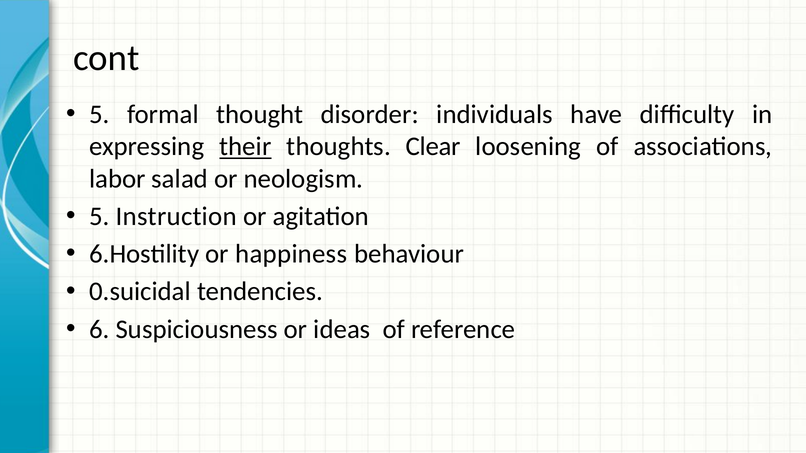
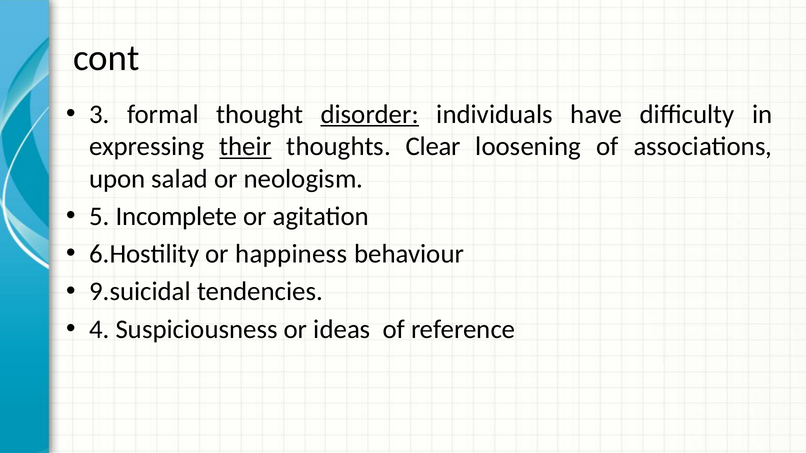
5 at (99, 114): 5 -> 3
disorder underline: none -> present
labor: labor -> upon
Instruction: Instruction -> Incomplete
0.suicidal: 0.suicidal -> 9.suicidal
6: 6 -> 4
